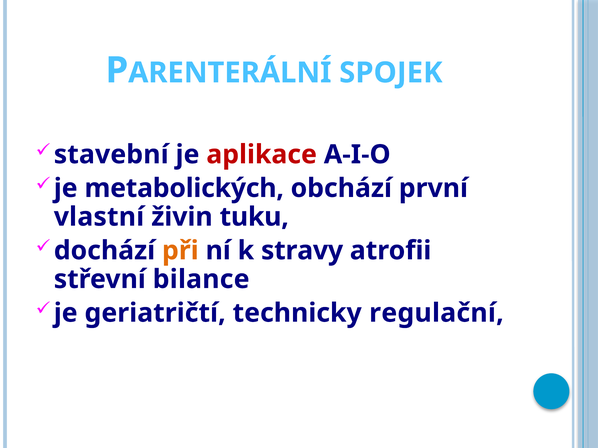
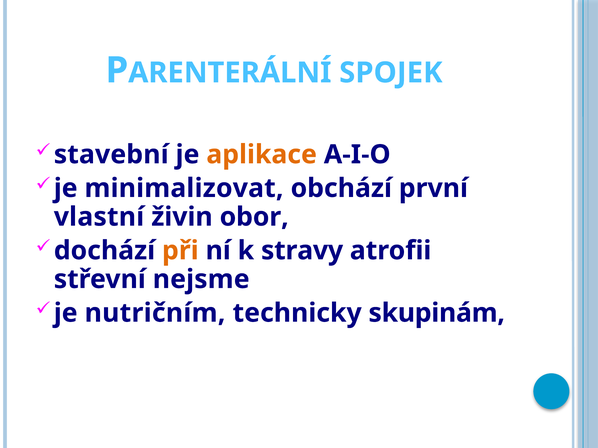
aplikace colour: red -> orange
metabolických: metabolických -> minimalizovat
tuku: tuku -> obor
bilance: bilance -> nejsme
geriatričtí: geriatričtí -> nutričním
regulační: regulační -> skupinám
